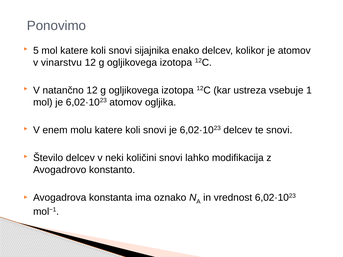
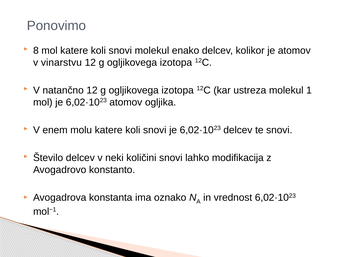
5: 5 -> 8
snovi sijajnika: sijajnika -> molekul
ustreza vsebuje: vsebuje -> molekul
